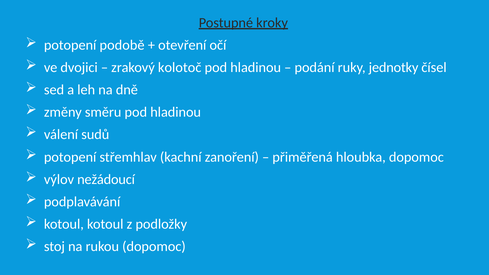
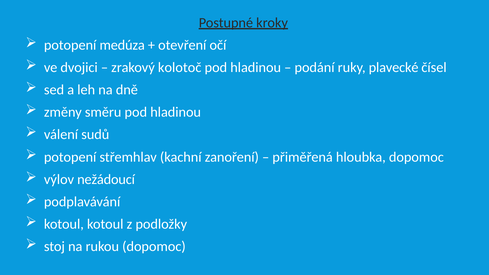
podobě: podobě -> medúza
jednotky: jednotky -> plavecké
